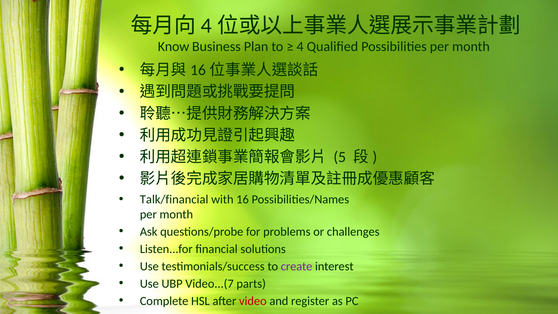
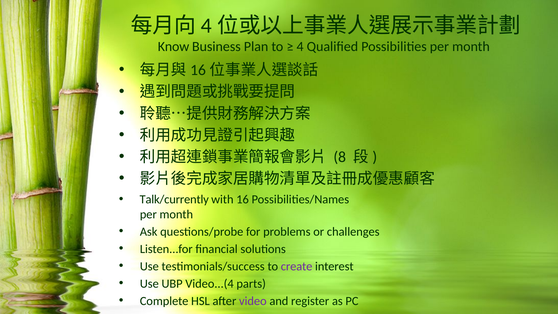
5: 5 -> 8
Talk/financial: Talk/financial -> Talk/currently
Video...(7: Video...(7 -> Video...(4
video colour: red -> purple
